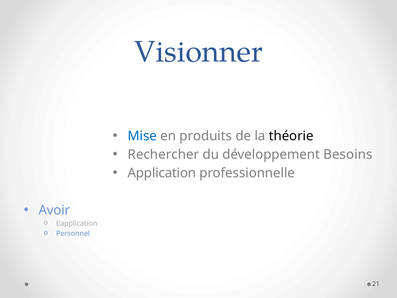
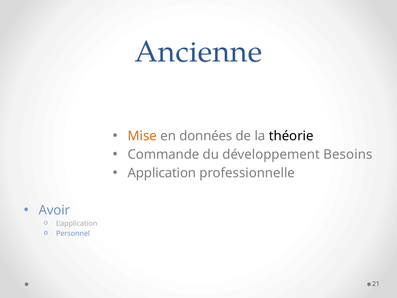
Visionner: Visionner -> Ancienne
Mise colour: blue -> orange
produits: produits -> données
Rechercher: Rechercher -> Commande
